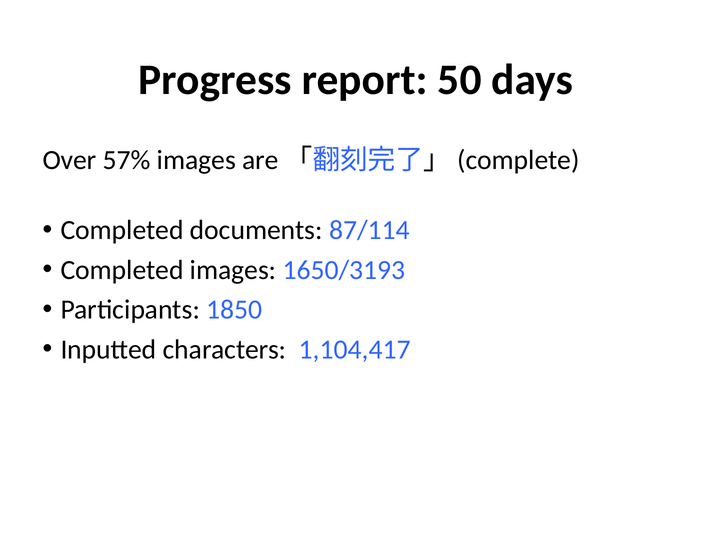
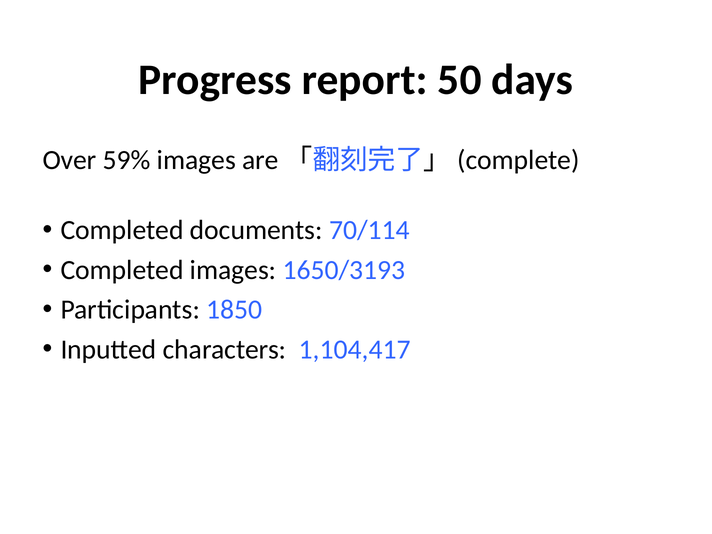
57%: 57% -> 59%
87/114: 87/114 -> 70/114
